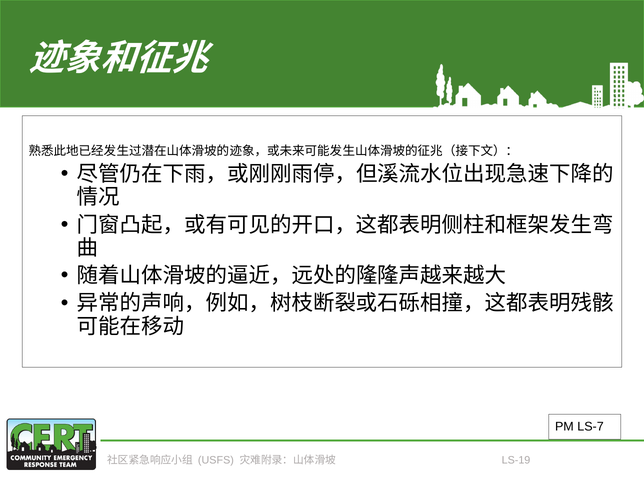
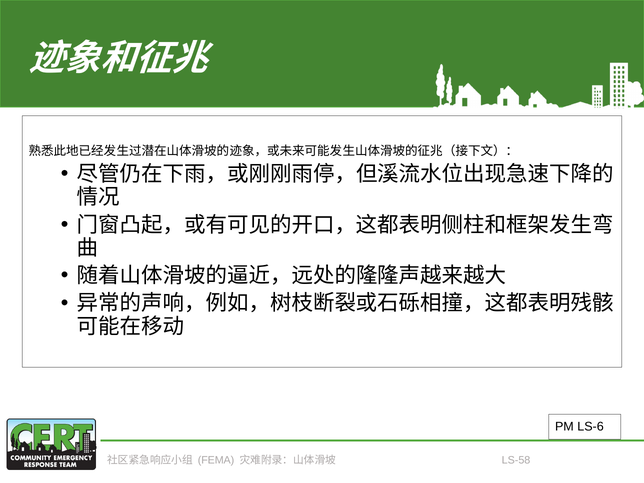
LS-7: LS-7 -> LS-6
USFS: USFS -> FEMA
LS-19: LS-19 -> LS-58
